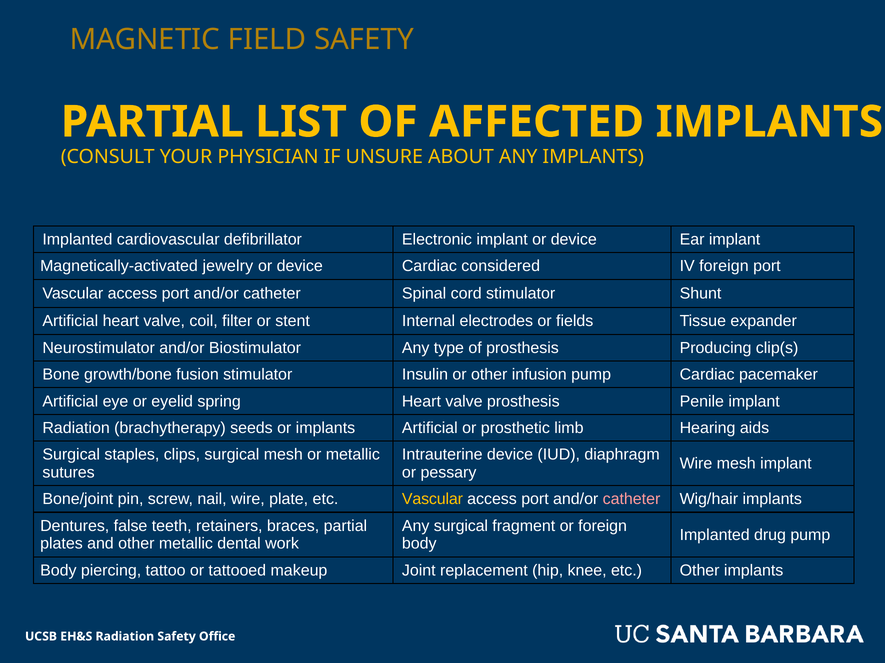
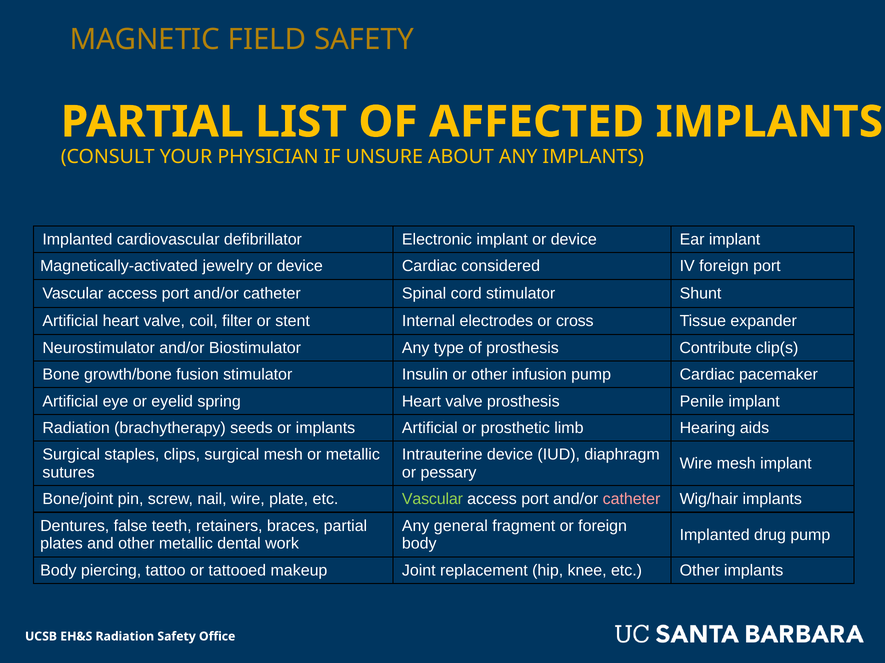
fields: fields -> cross
Producing: Producing -> Contribute
Vascular at (432, 500) colour: yellow -> light green
Any surgical: surgical -> general
